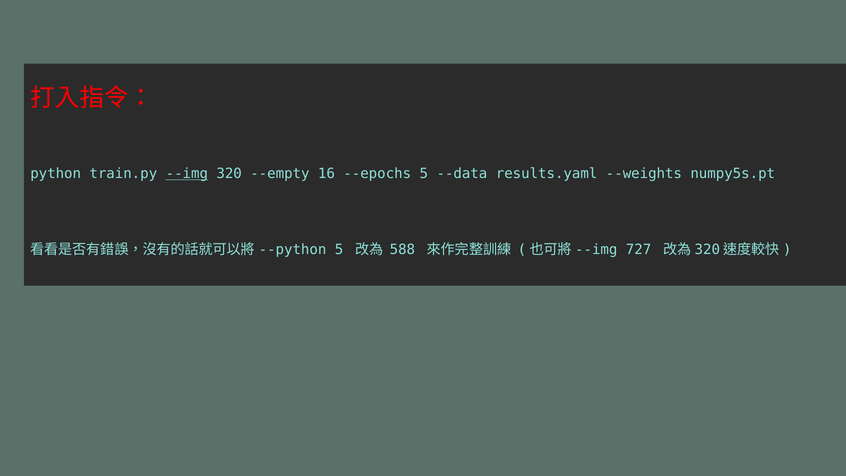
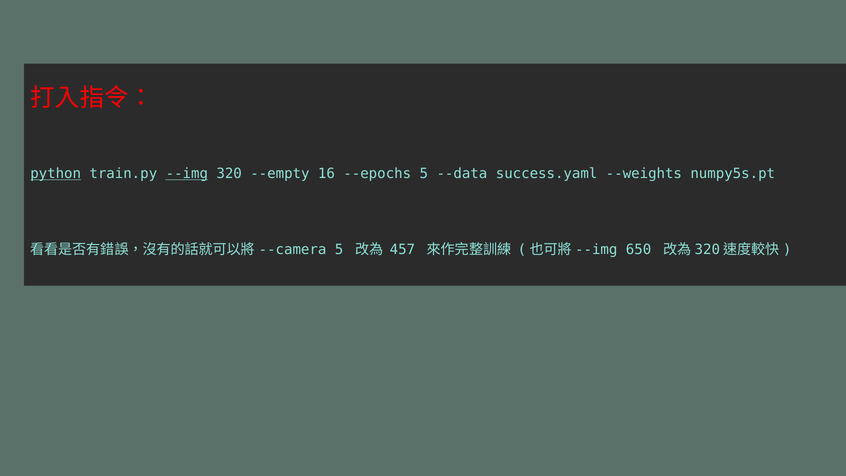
python underline: none -> present
results.yaml: results.yaml -> success.yaml
--python: --python -> --camera
588: 588 -> 457
727: 727 -> 650
